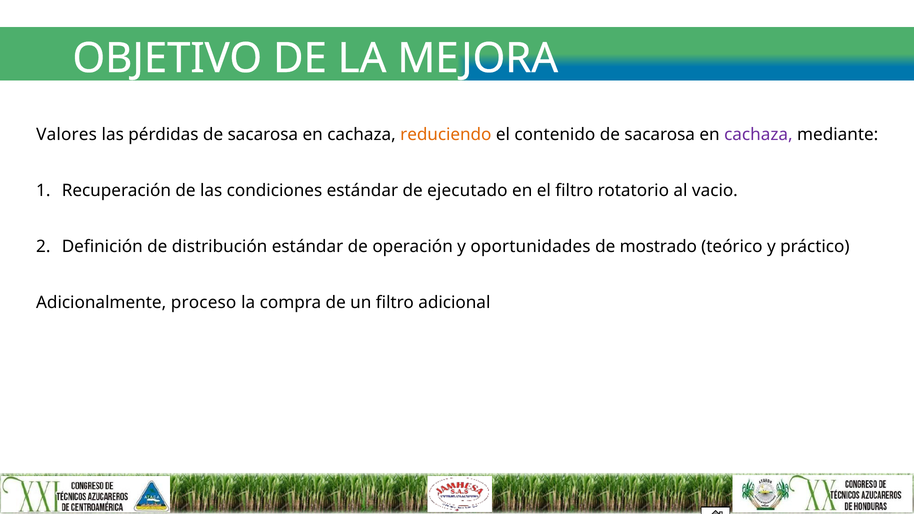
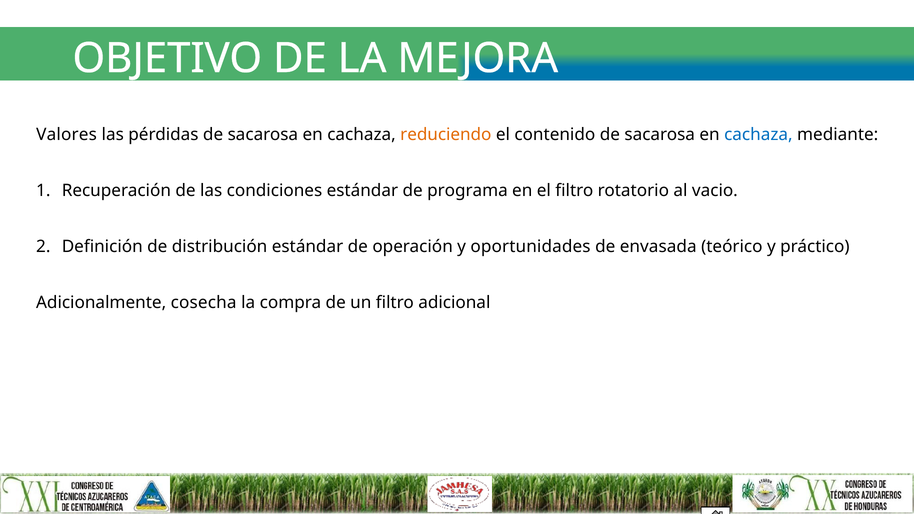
cachaza at (758, 134) colour: purple -> blue
ejecutado: ejecutado -> programa
mostrado: mostrado -> envasada
proceso: proceso -> cosecha
